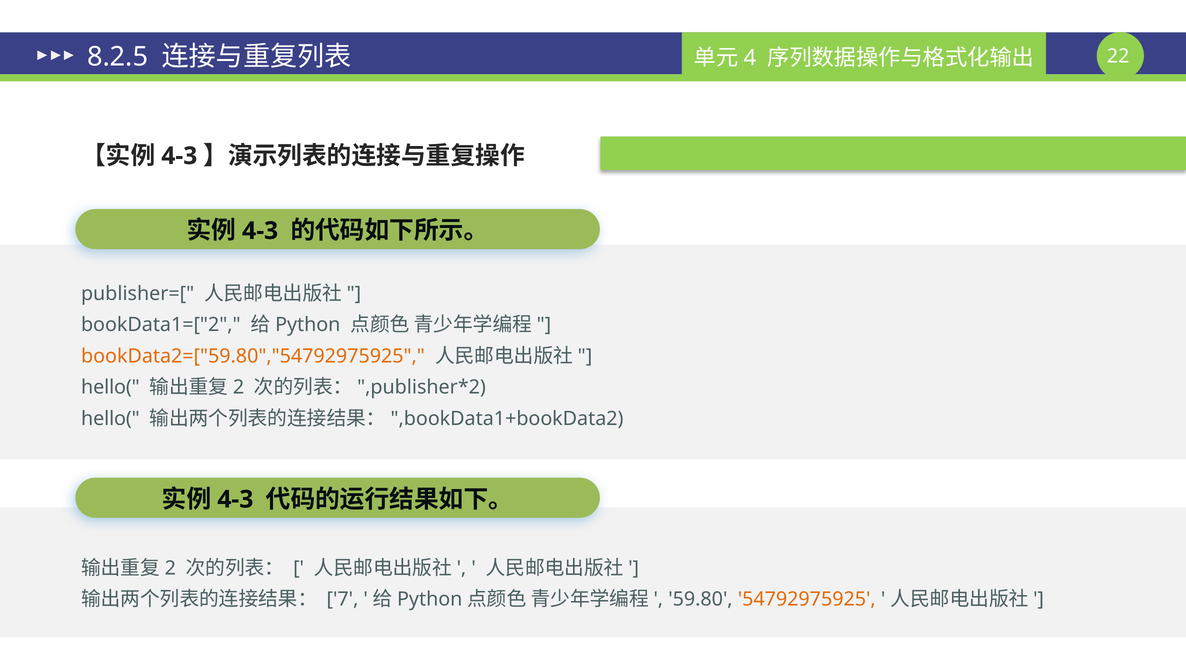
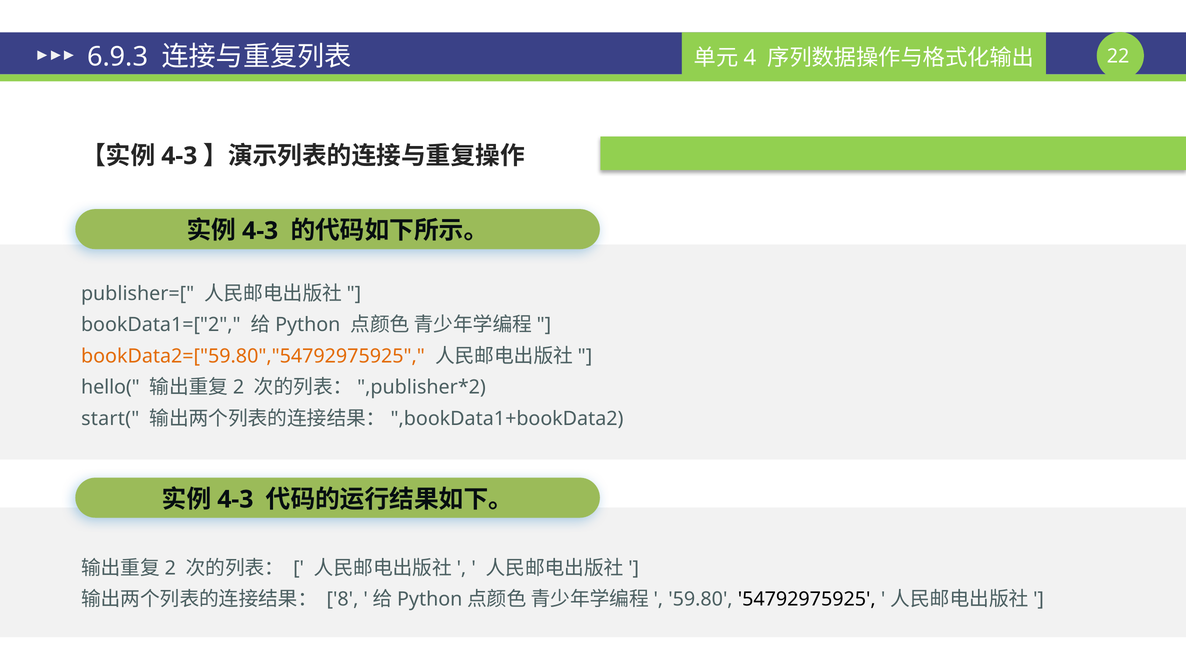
8.2.5: 8.2.5 -> 6.9.3
hello( at (110, 419): hello( -> start(
7: 7 -> 8
54792975925 colour: orange -> black
